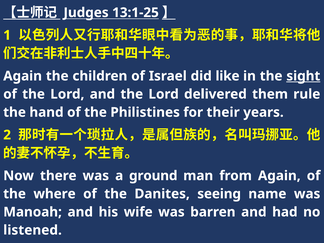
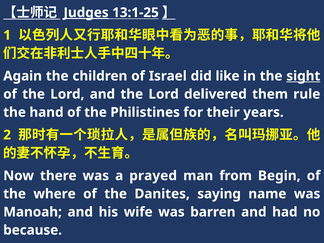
Judges underline: none -> present
ground: ground -> prayed
from Again: Again -> Begin
seeing: seeing -> saying
listened: listened -> because
